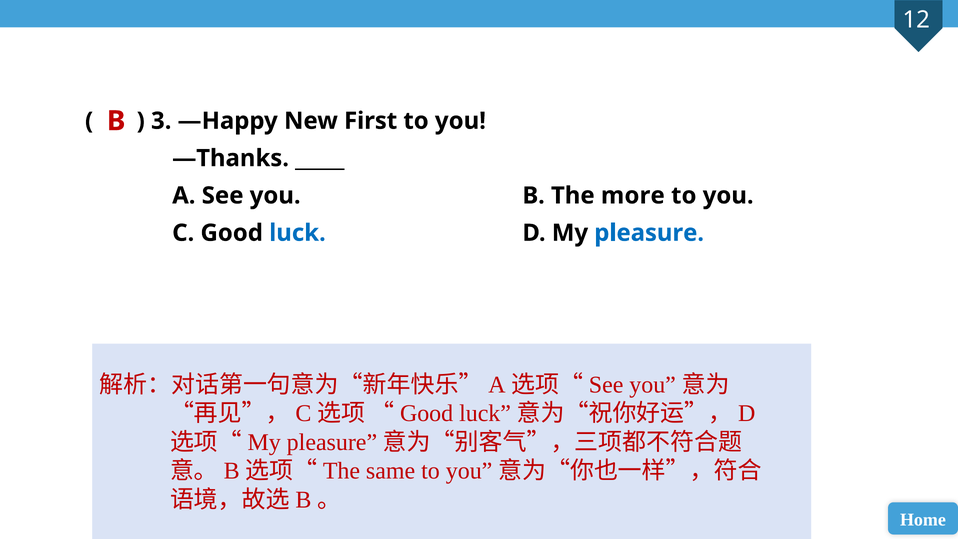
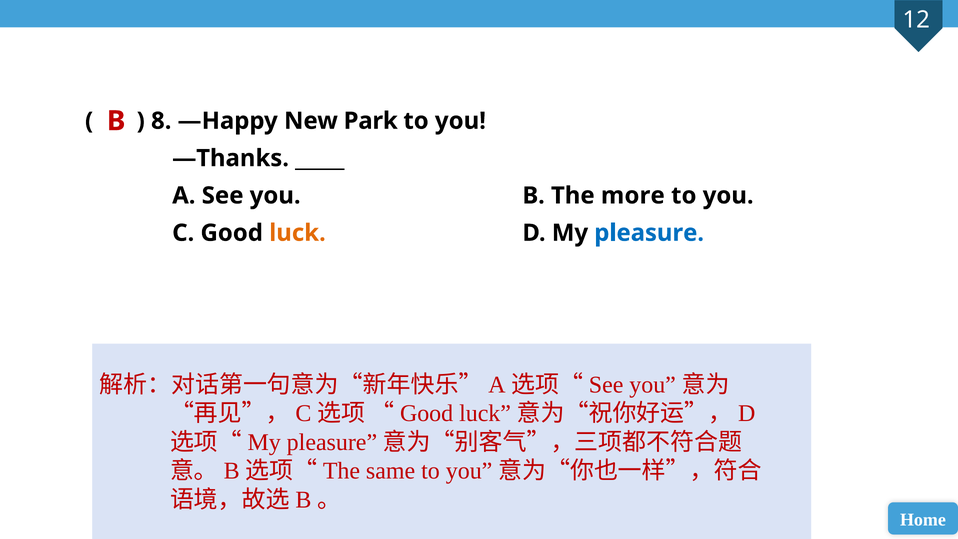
3: 3 -> 8
First: First -> Park
luck colour: blue -> orange
